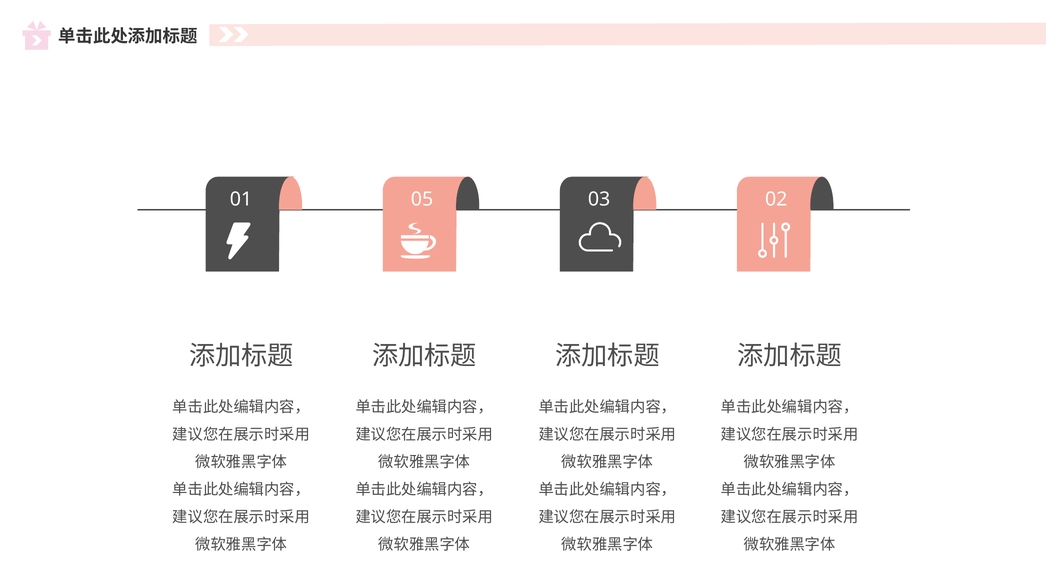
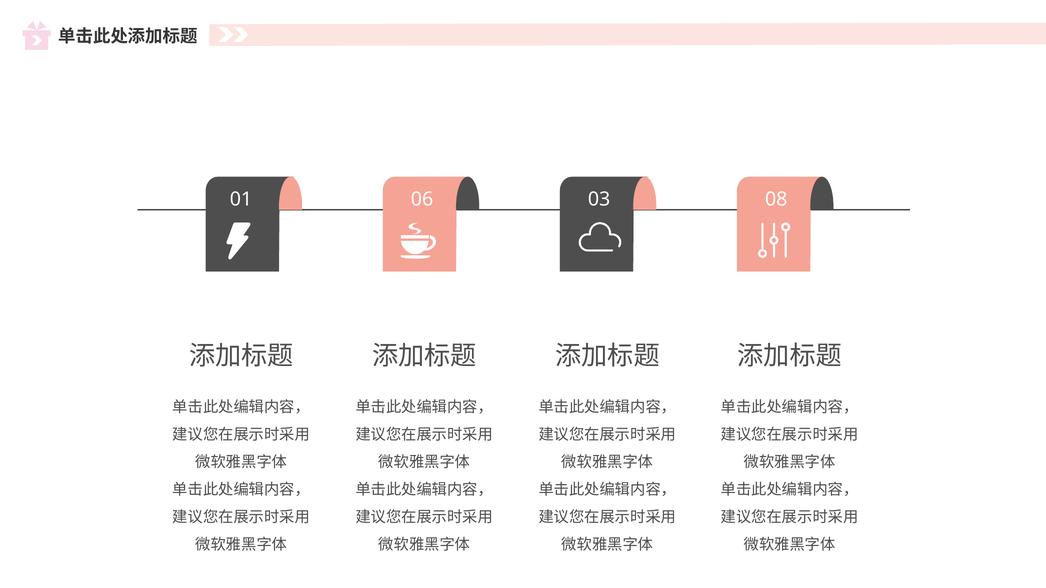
05: 05 -> 06
02: 02 -> 08
